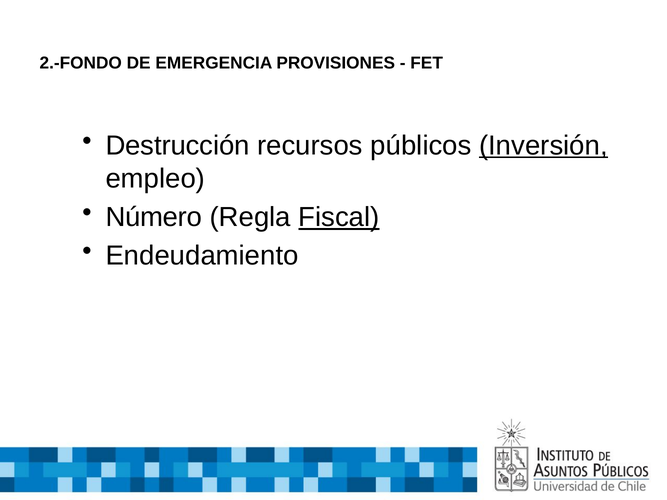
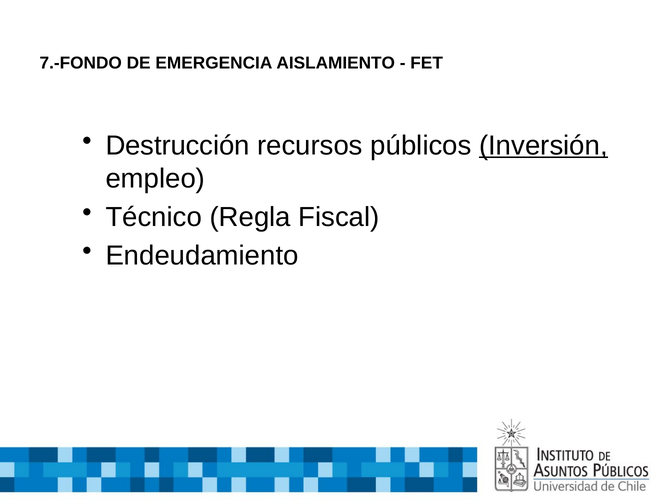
2.-FONDO: 2.-FONDO -> 7.-FONDO
PROVISIONES: PROVISIONES -> AISLAMIENTO
Número: Número -> Técnico
Fiscal underline: present -> none
